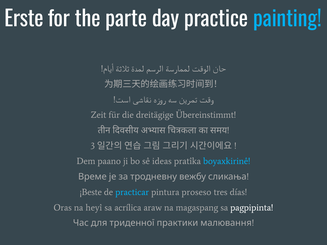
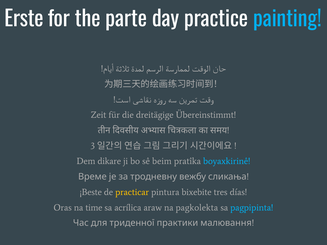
paano: paano -> dikare
ideas: ideas -> beim
practicar colour: light blue -> yellow
proseso: proseso -> bixebite
heyî: heyî -> time
magaspang: magaspang -> pagkolekta
pagpipinta colour: white -> light blue
